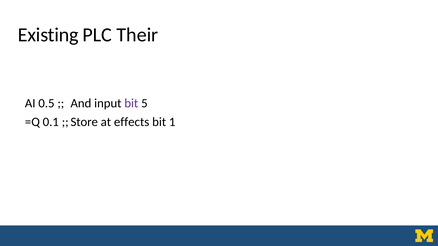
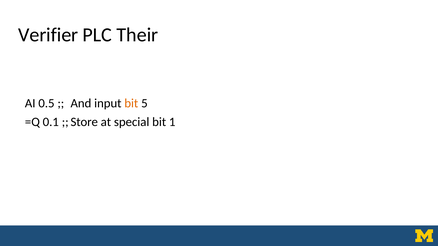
Existing: Existing -> Verifier
bit at (131, 103) colour: purple -> orange
effects: effects -> special
